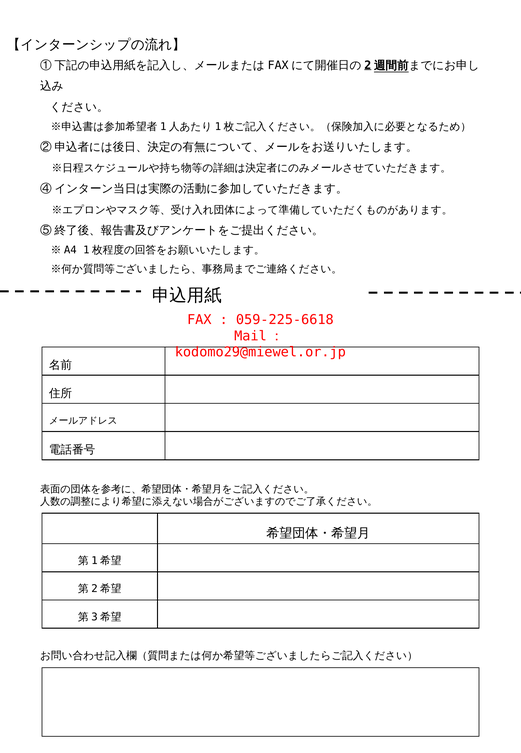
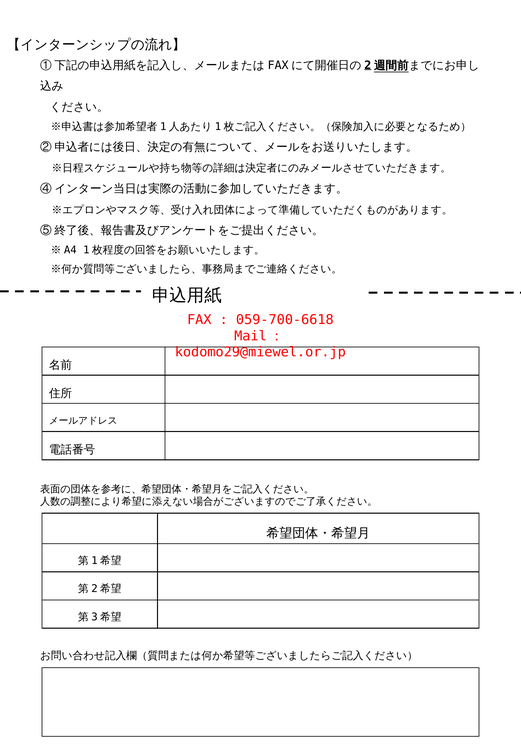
059-225-6618: 059-225-6618 -> 059-700-6618
